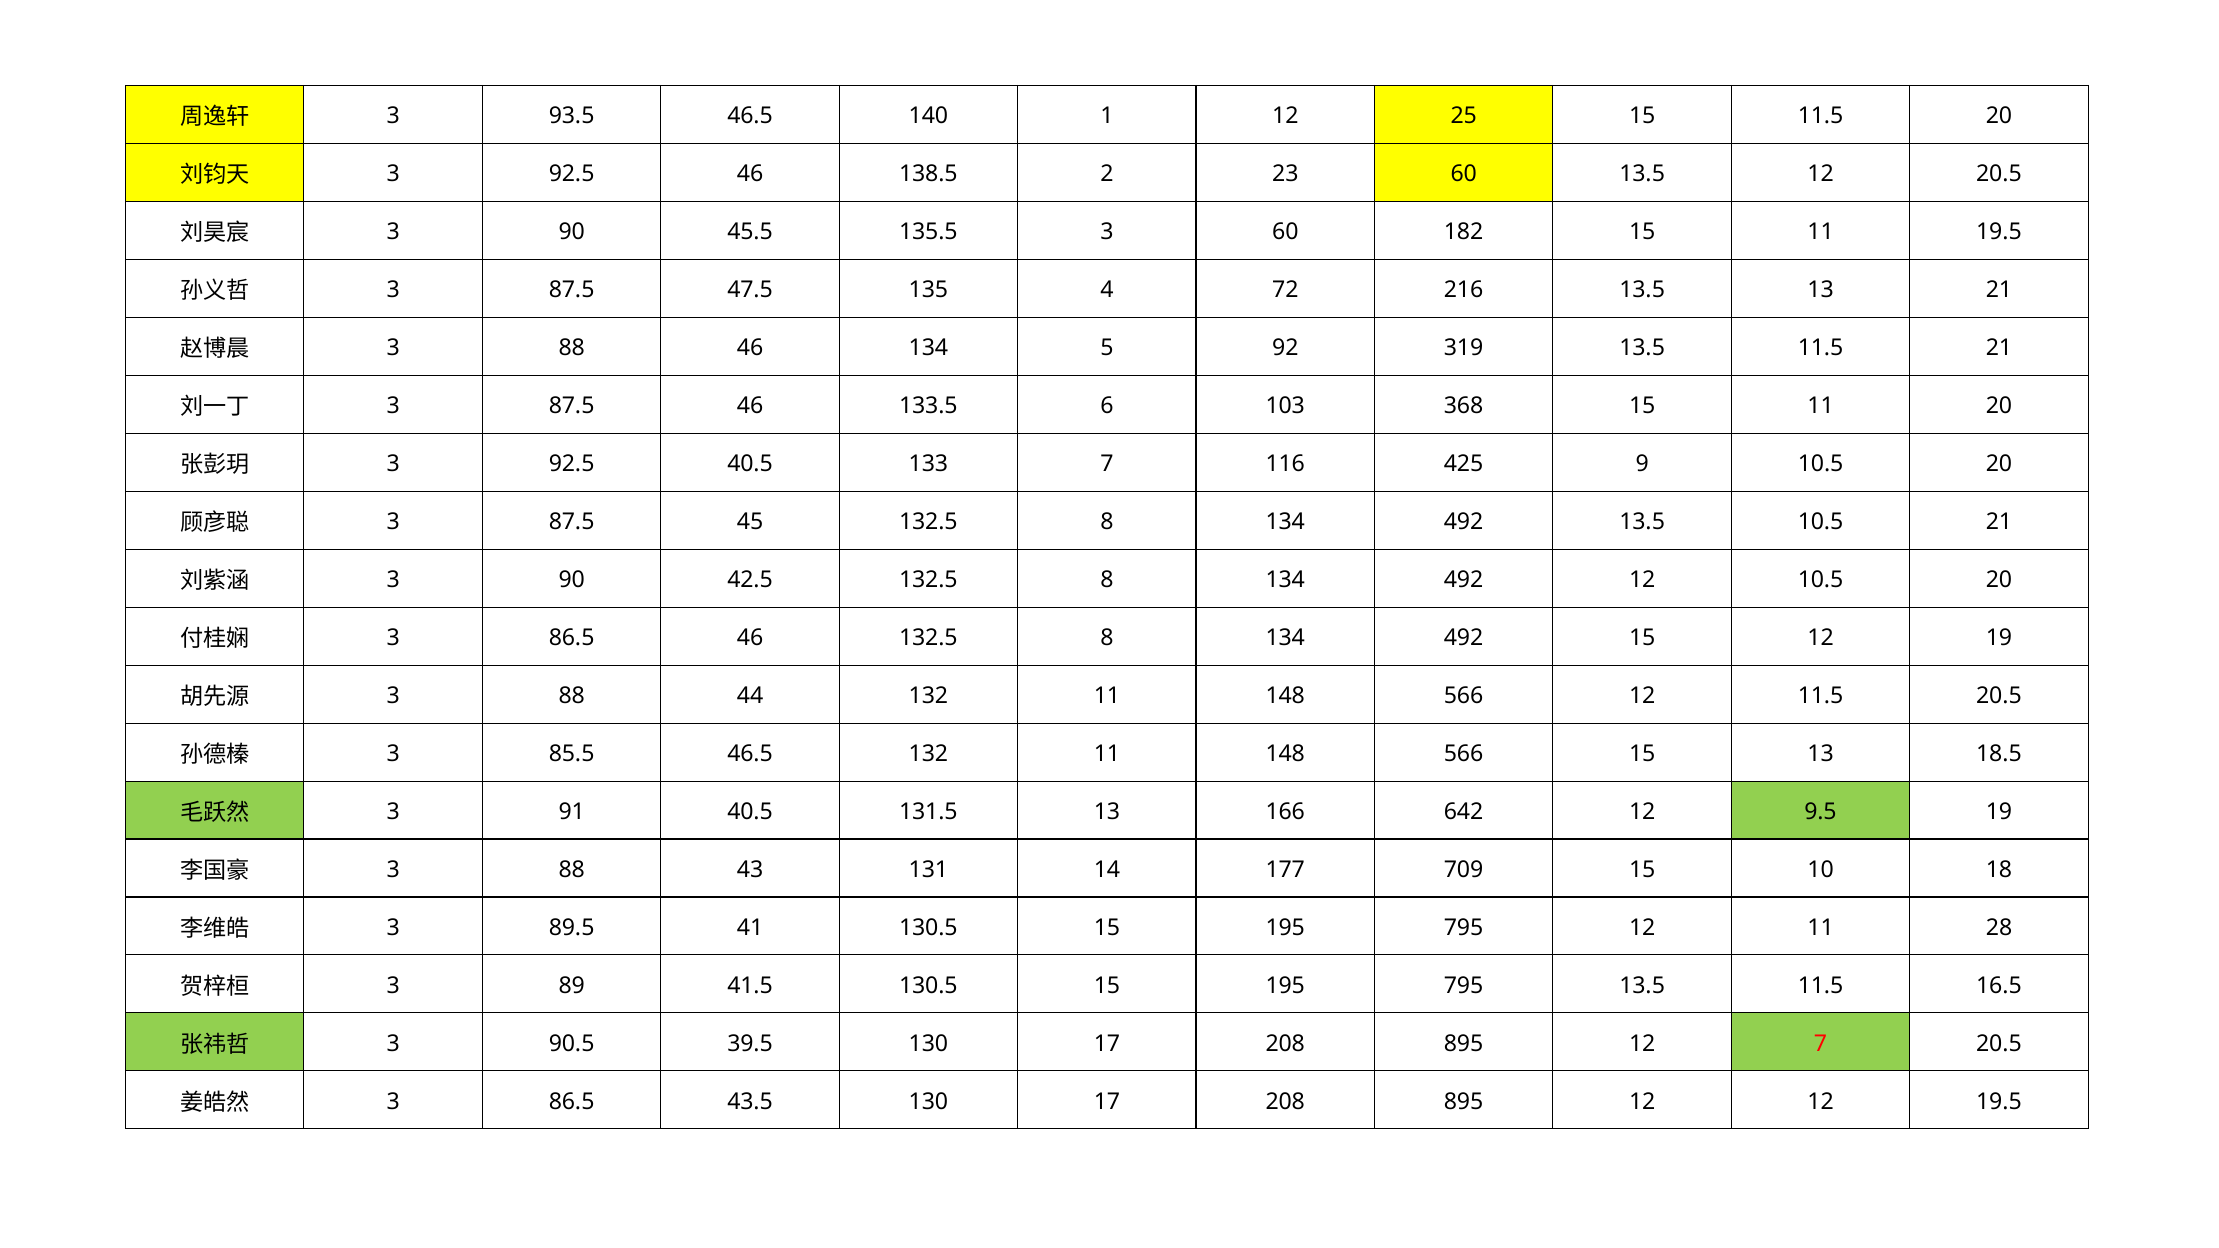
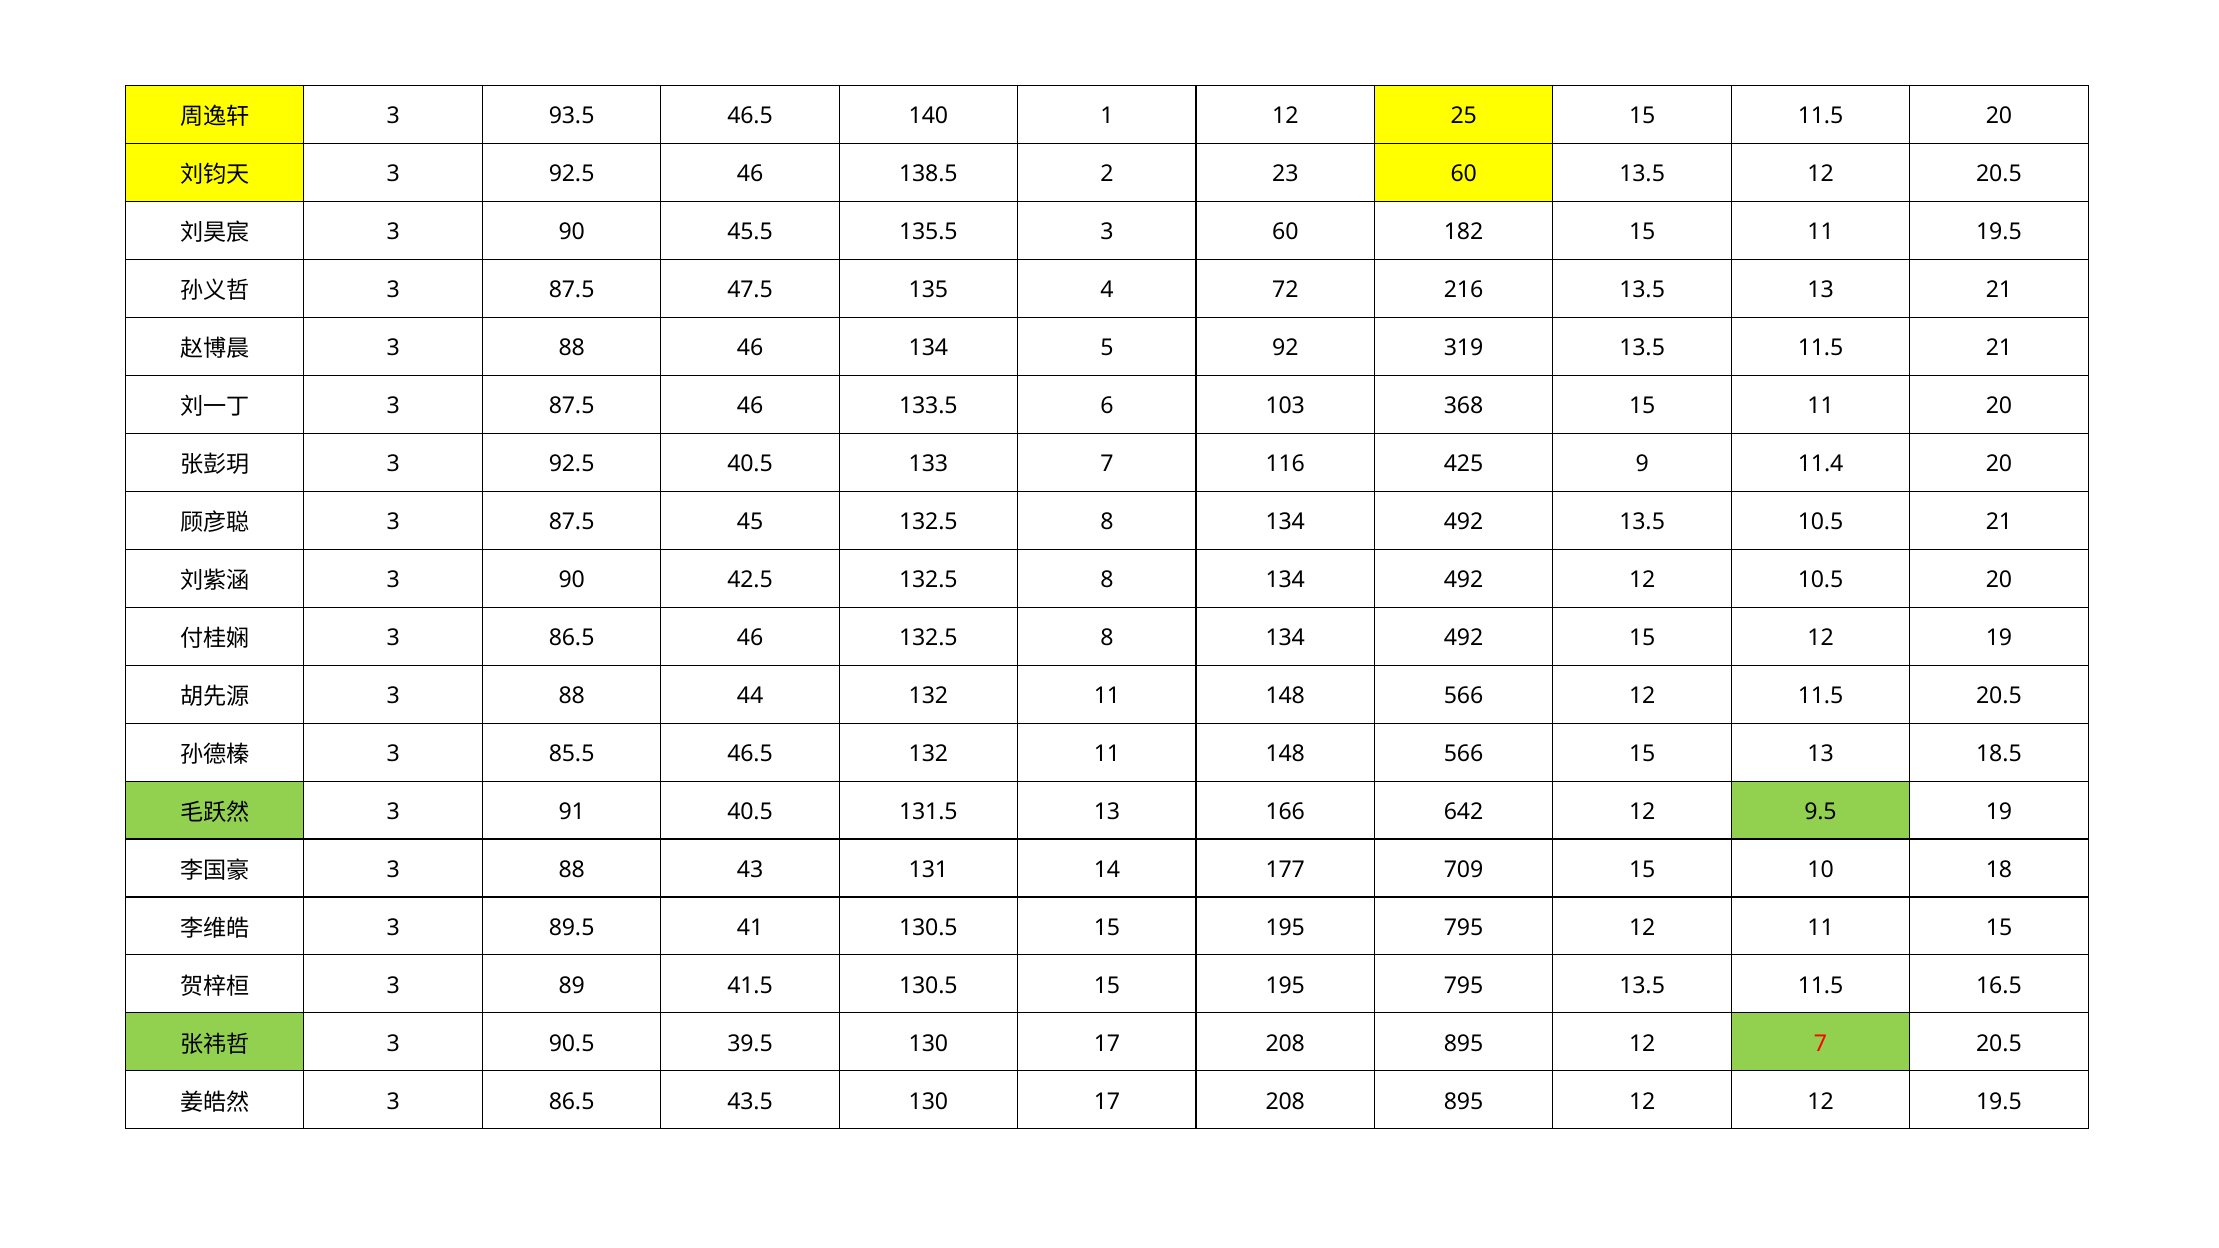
9 10.5: 10.5 -> 11.4
11 28: 28 -> 15
